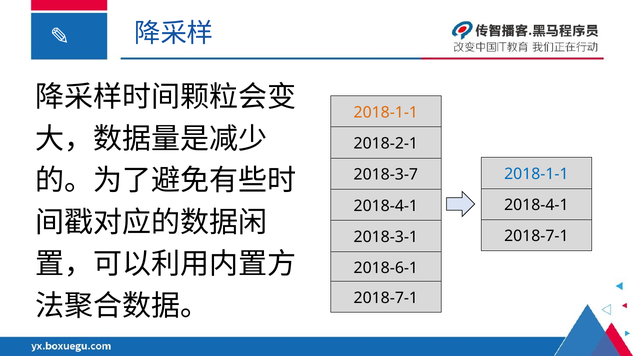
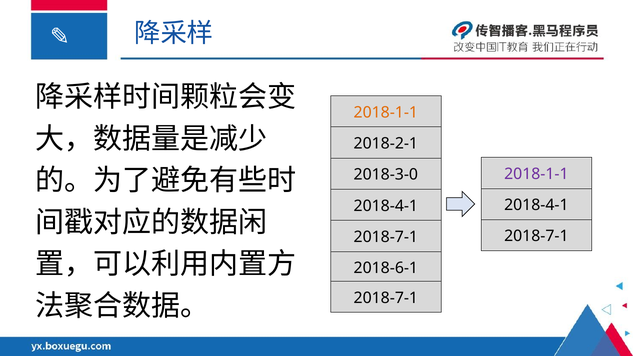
2018-1-1 at (536, 174) colour: blue -> purple
2018-3-7: 2018-3-7 -> 2018-3-0
2018-3-1 at (386, 237): 2018-3-1 -> 2018-7-1
